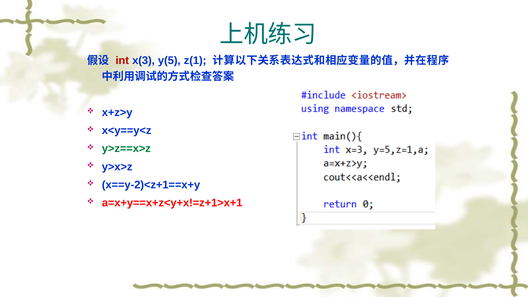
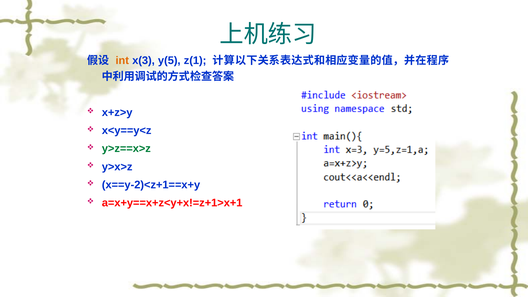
int colour: red -> orange
